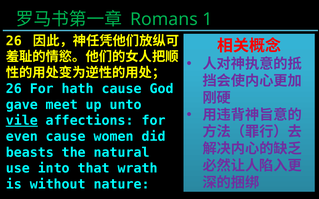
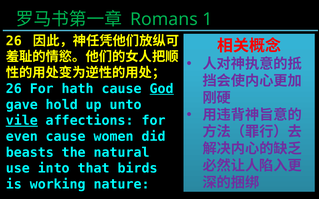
God underline: none -> present
meet: meet -> hold
wrath: wrath -> birds
without: without -> working
